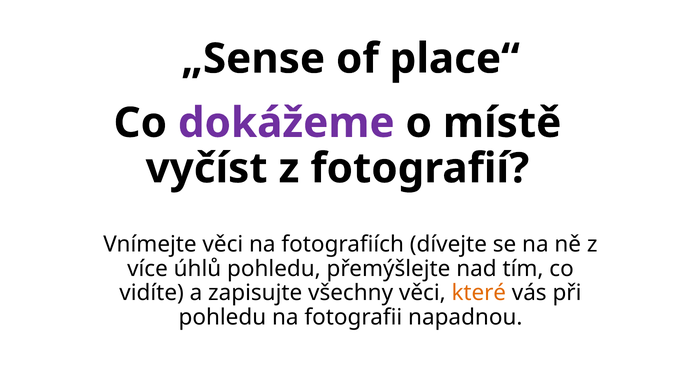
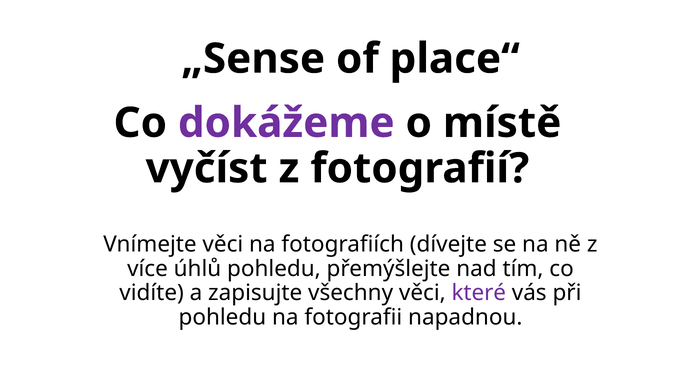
které colour: orange -> purple
